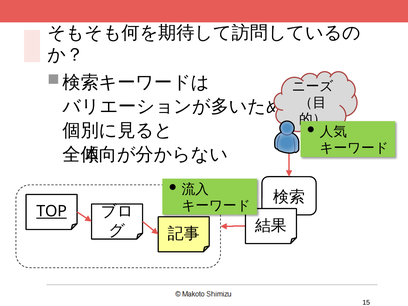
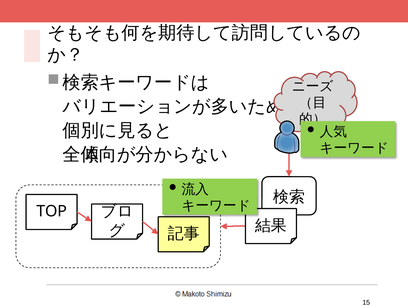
TOP underline: present -> none
